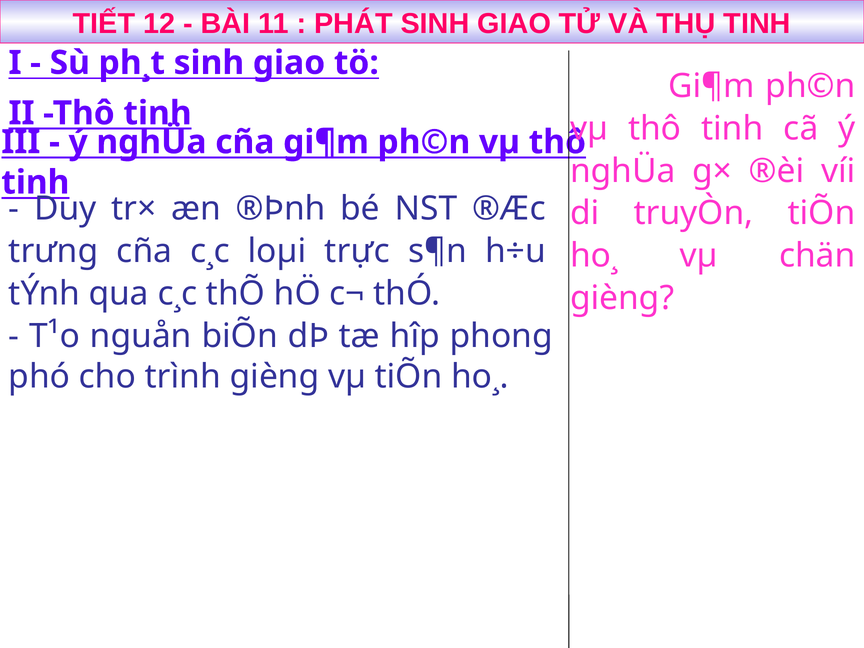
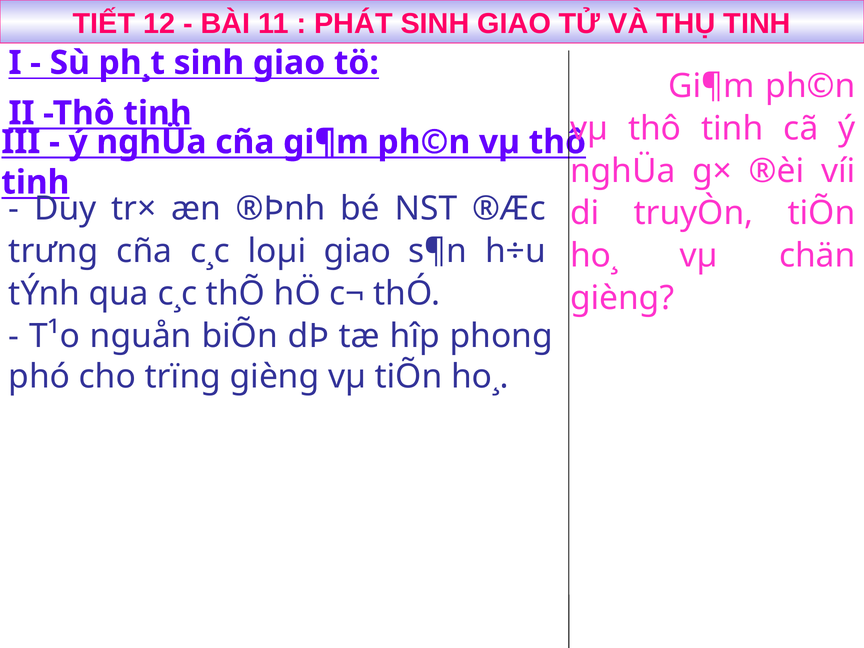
loµi trực: trực -> giao
trình: trình -> trïng
